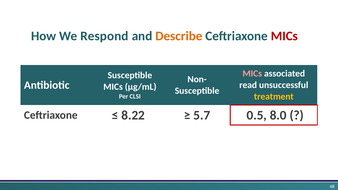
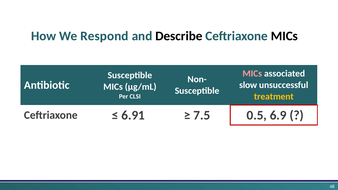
Describe colour: orange -> black
MICs at (284, 36) colour: red -> black
read: read -> slow
8.22: 8.22 -> 6.91
5.7: 5.7 -> 7.5
8.0: 8.0 -> 6.9
